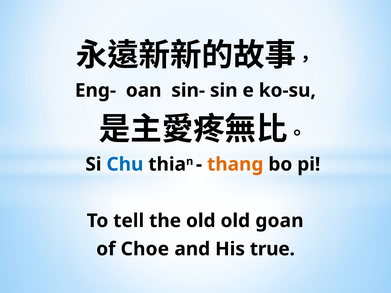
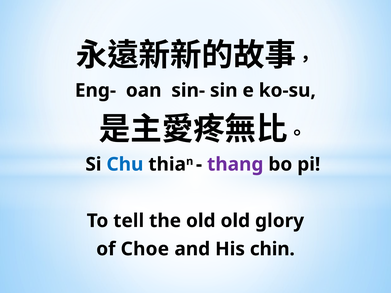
thang colour: orange -> purple
goan: goan -> glory
true: true -> chin
